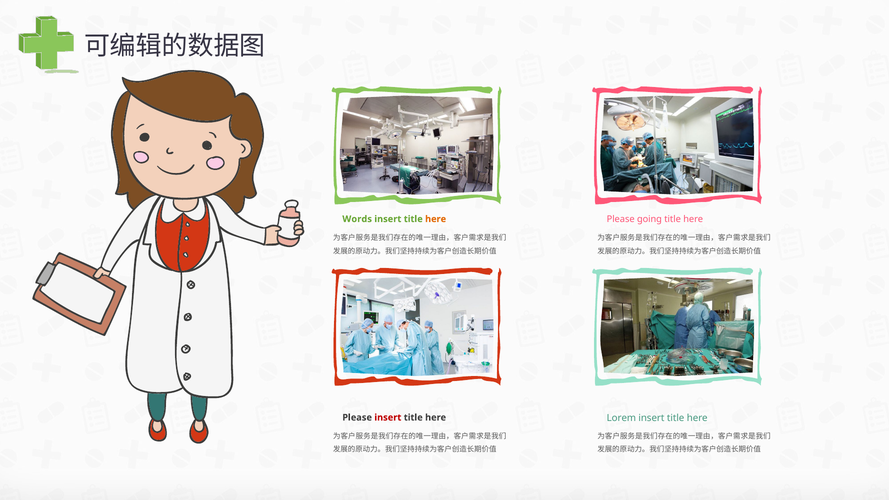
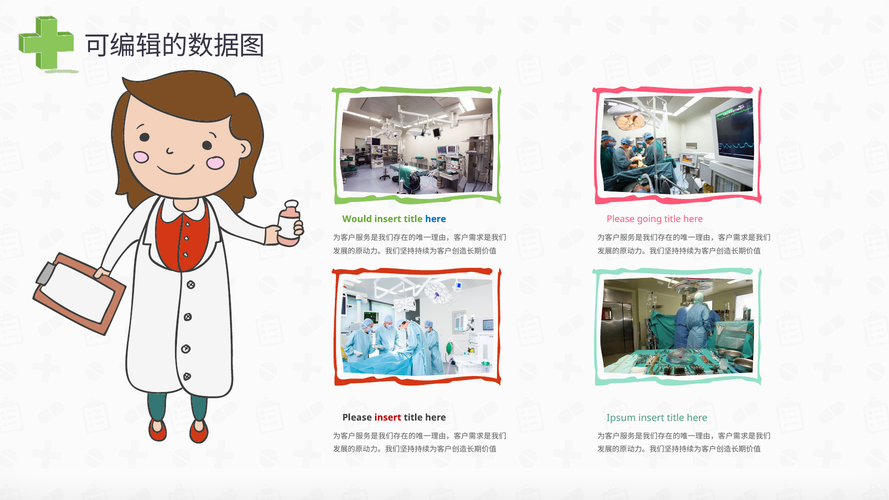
Words: Words -> Would
here at (436, 219) colour: orange -> blue
Lorem: Lorem -> Ipsum
